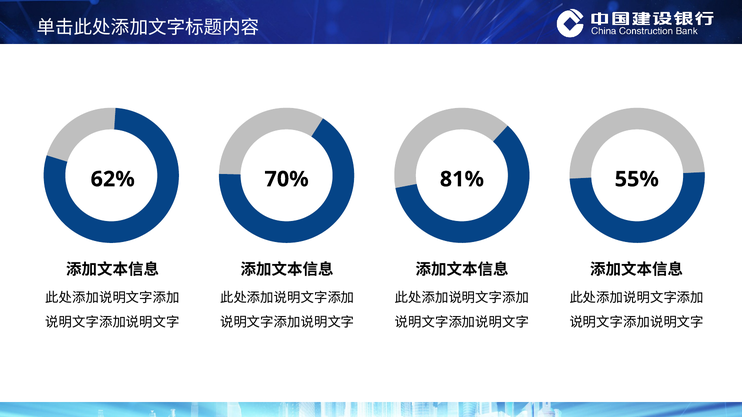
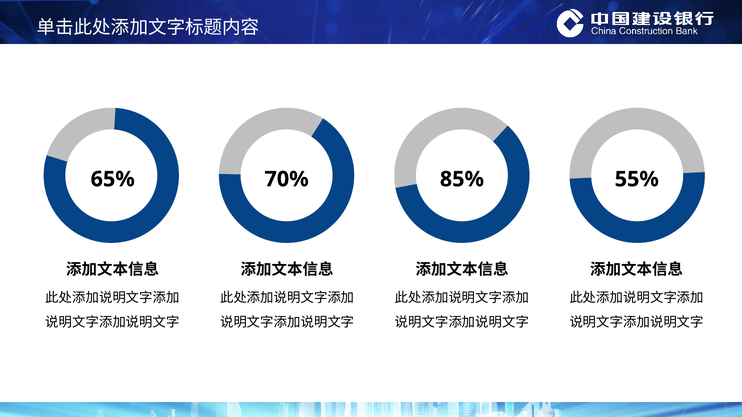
62%: 62% -> 65%
81%: 81% -> 85%
